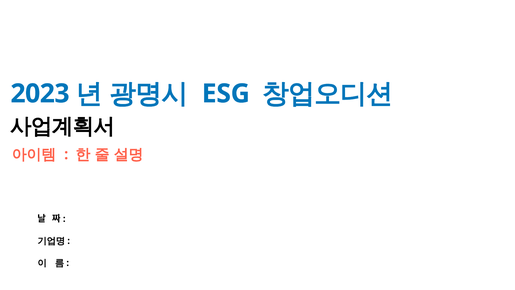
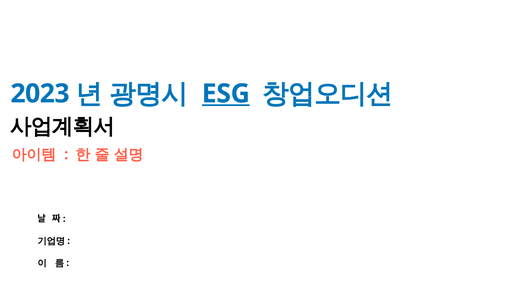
ESG underline: none -> present
